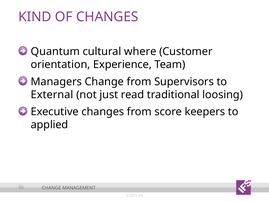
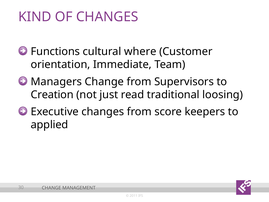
Quantum: Quantum -> Functions
Experience: Experience -> Immediate
External: External -> Creation
